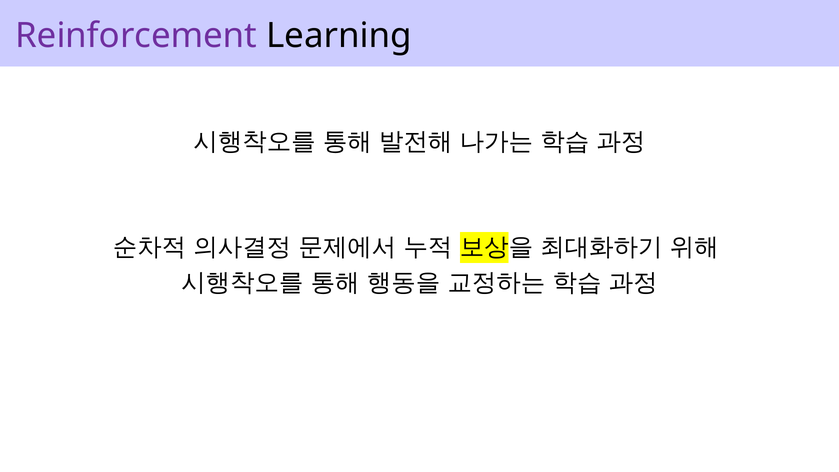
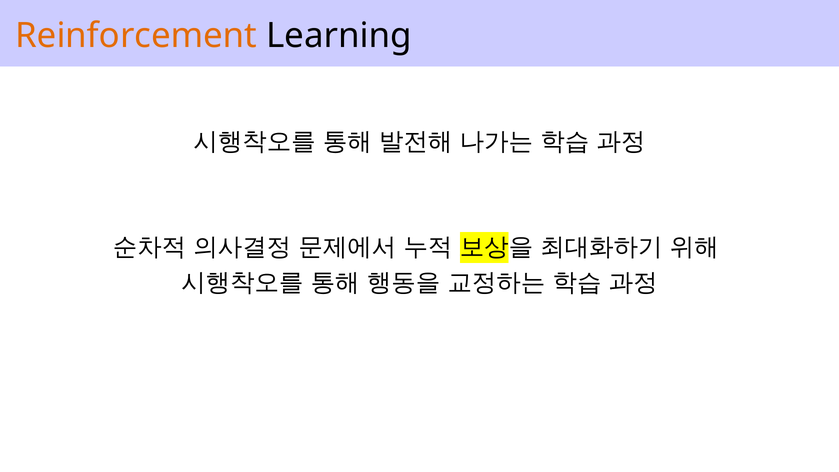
Reinforcement colour: purple -> orange
